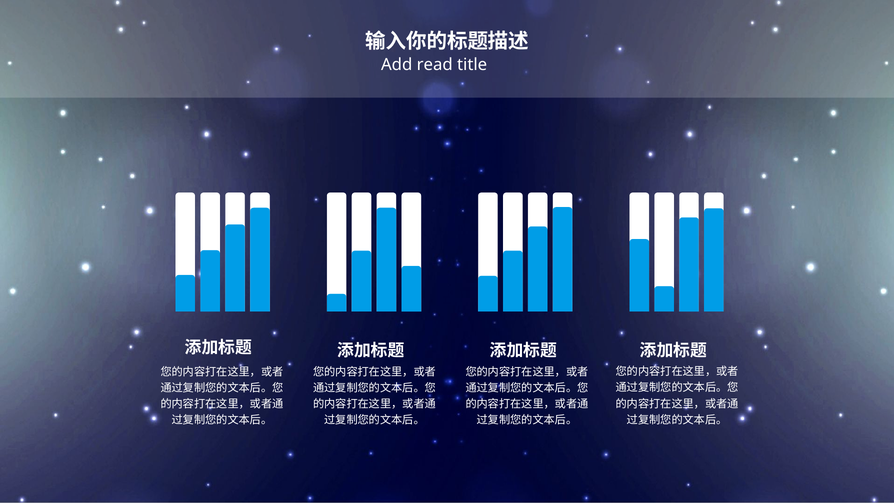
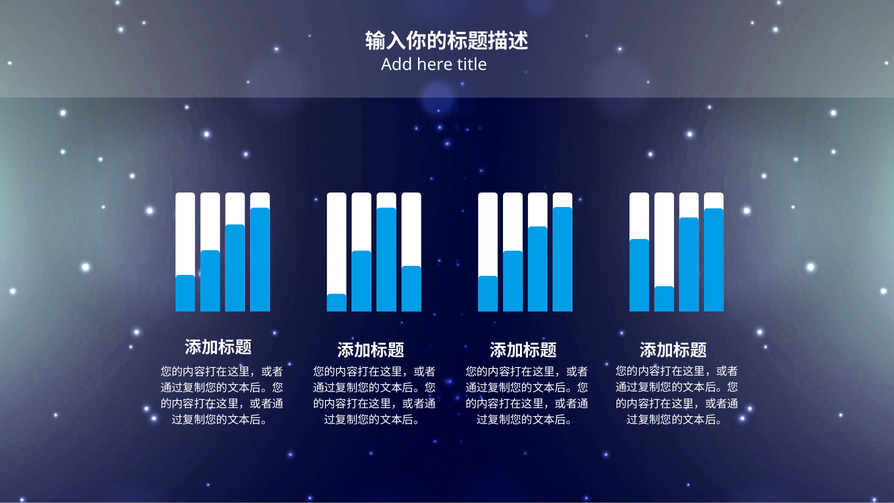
read: read -> here
